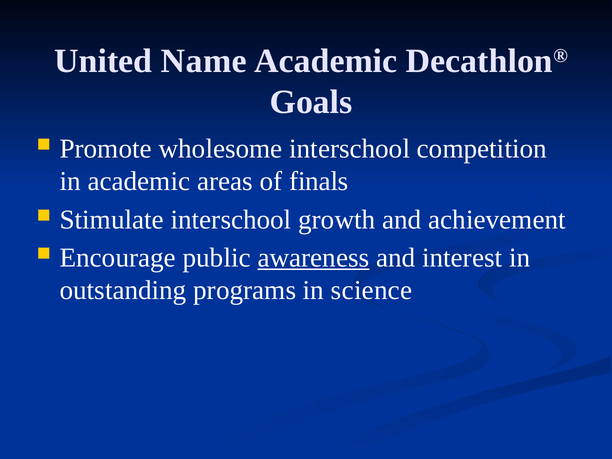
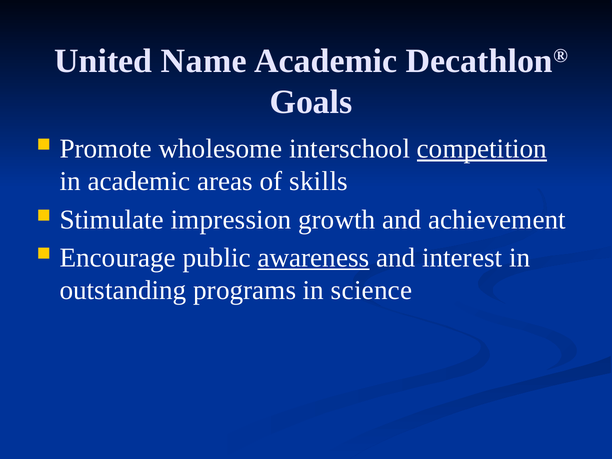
competition underline: none -> present
finals: finals -> skills
Stimulate interschool: interschool -> impression
